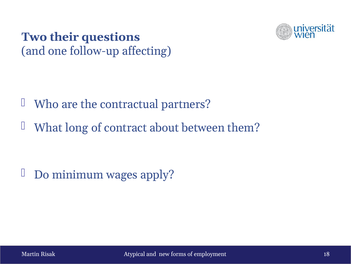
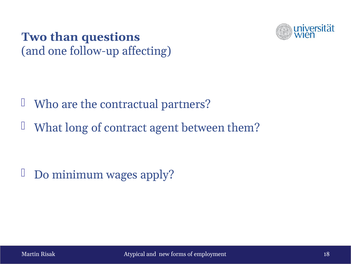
their: their -> than
about: about -> agent
